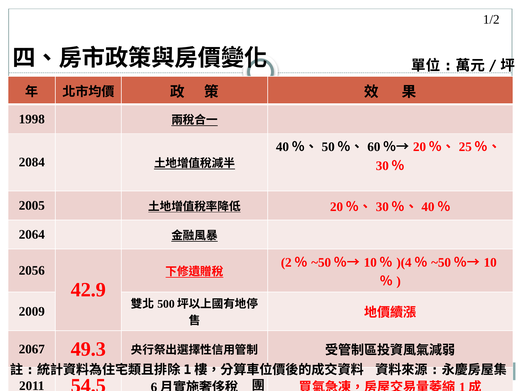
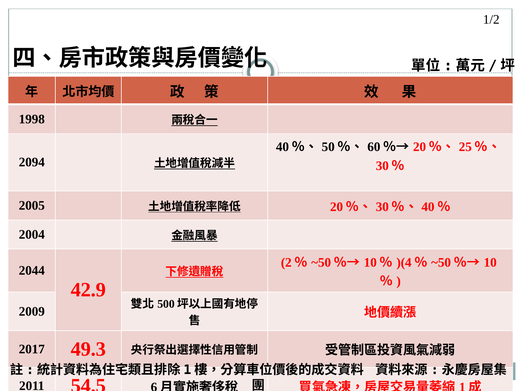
2084: 2084 -> 2094
2064: 2064 -> 2004
2056: 2056 -> 2044
2067: 2067 -> 2017
